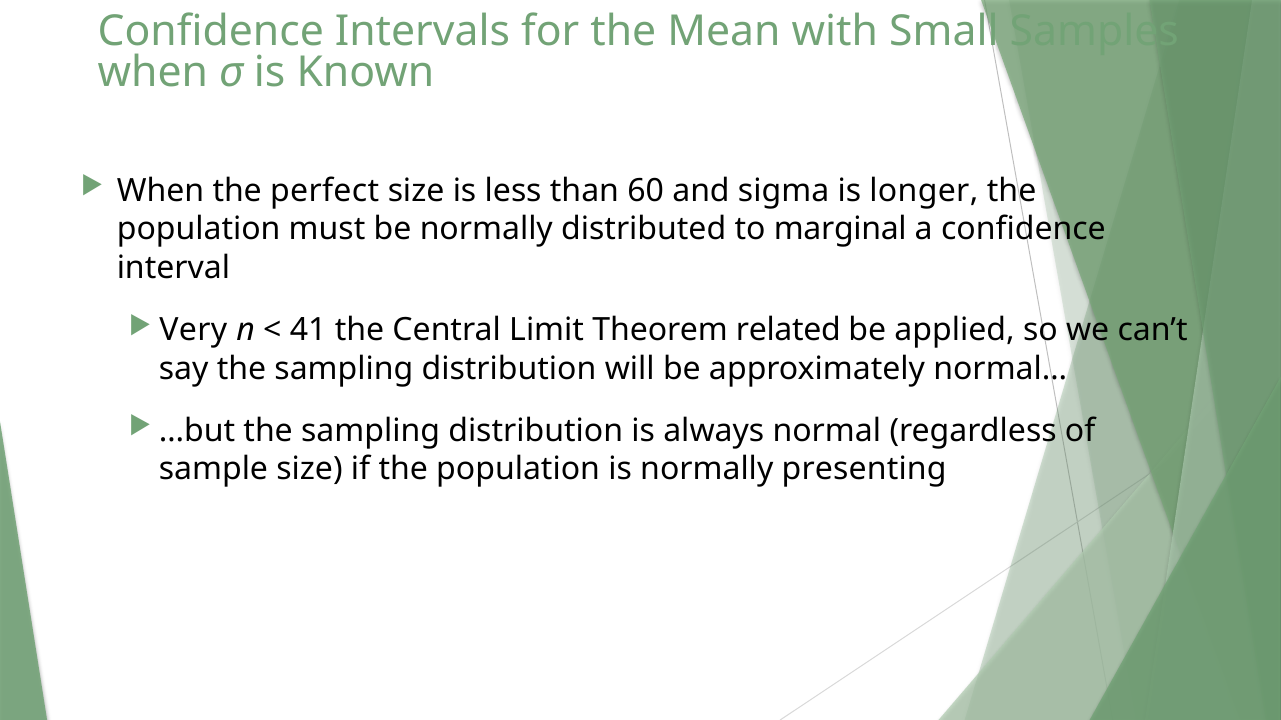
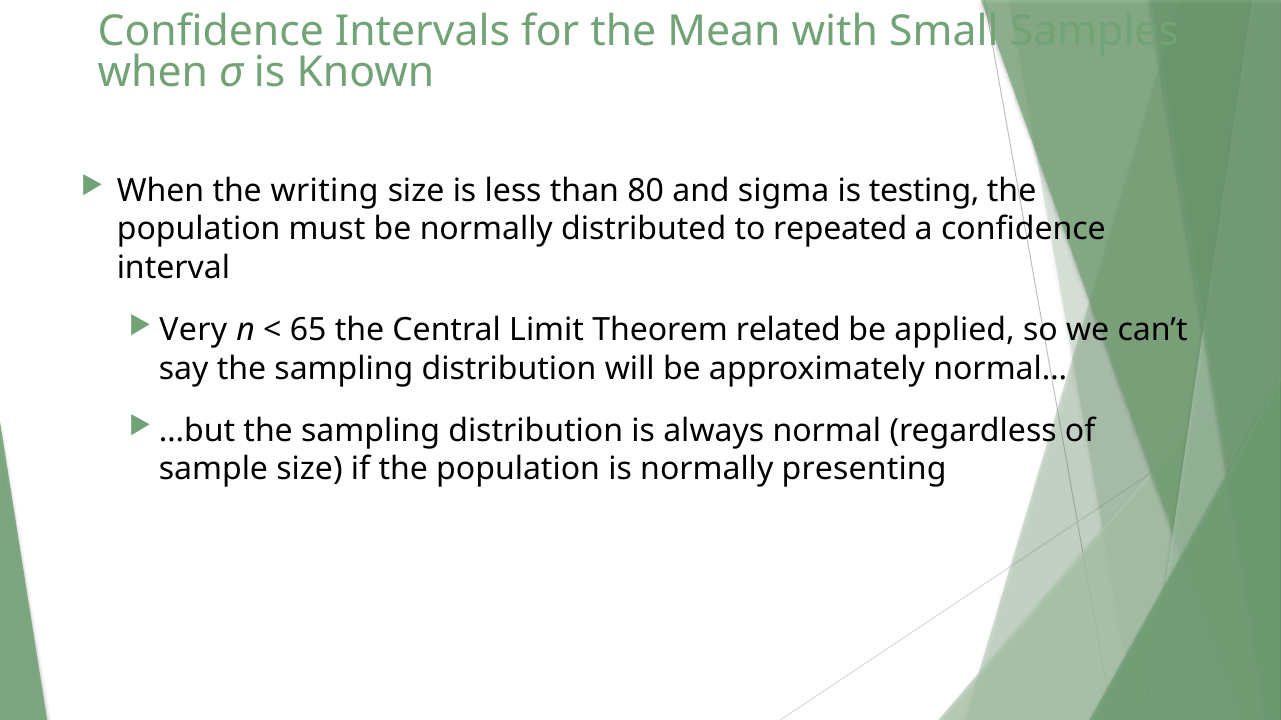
perfect: perfect -> writing
60: 60 -> 80
longer: longer -> testing
marginal: marginal -> repeated
41: 41 -> 65
